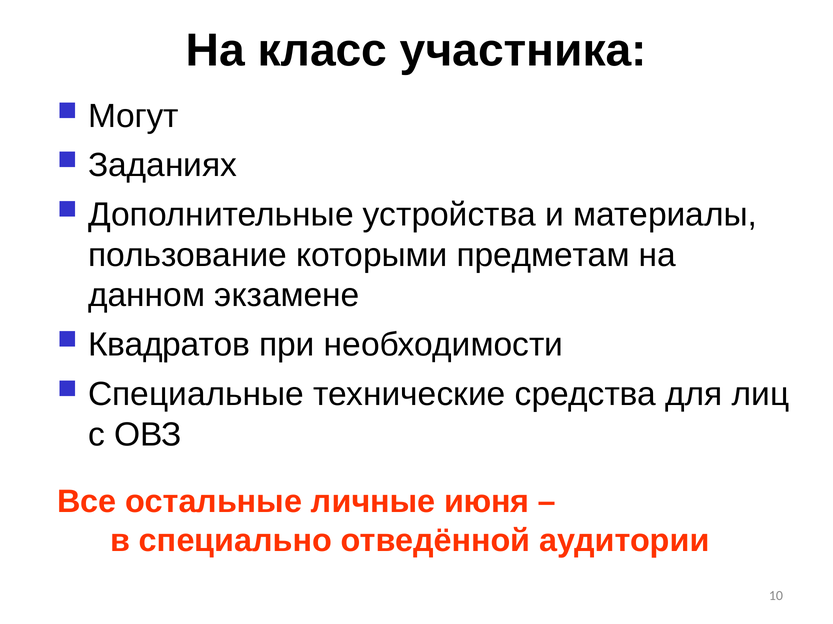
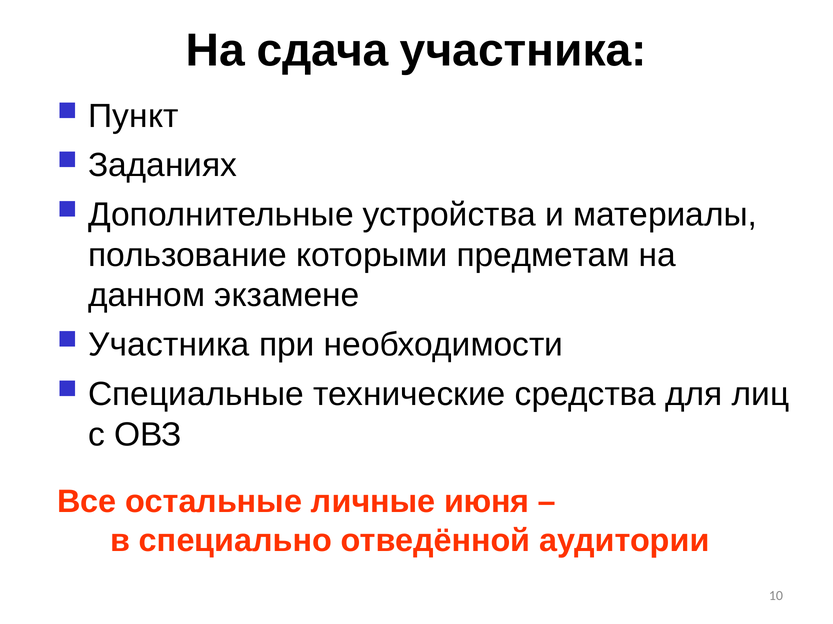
класс: класс -> сдача
Могут: Могут -> Пункт
Квадратов at (169, 345): Квадратов -> Участника
